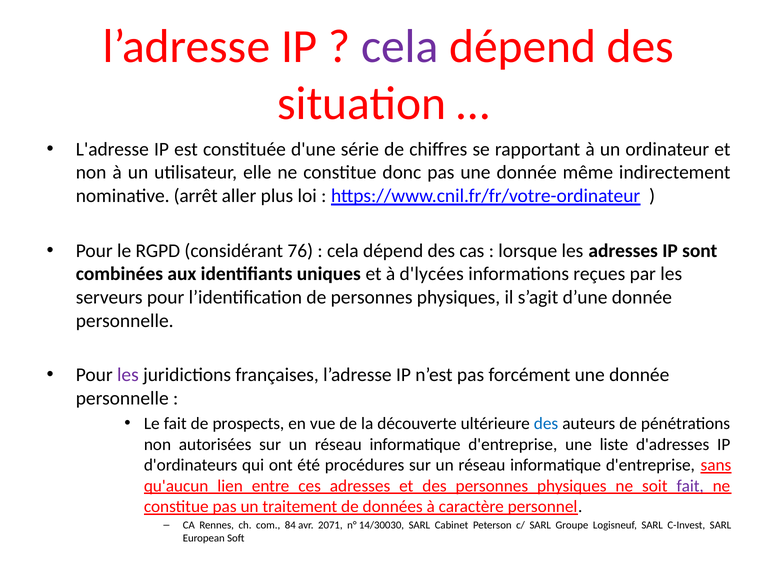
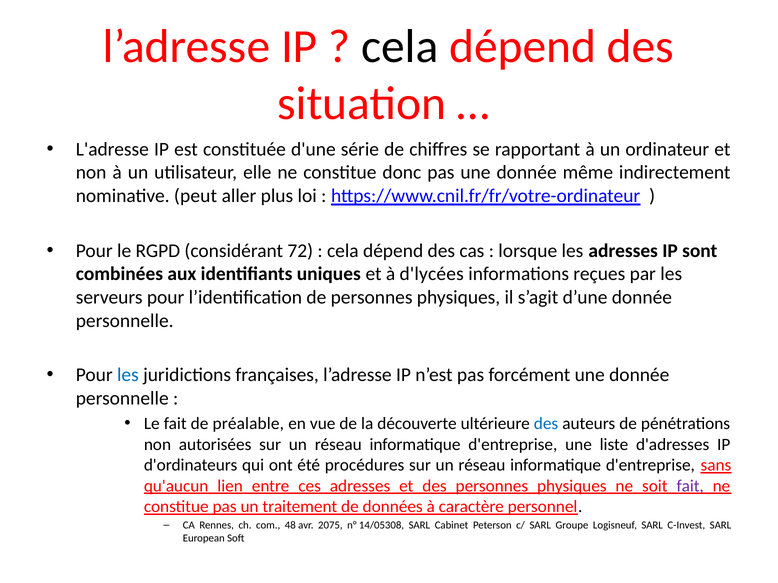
cela at (400, 47) colour: purple -> black
arrêt: arrêt -> peut
76: 76 -> 72
les at (128, 375) colour: purple -> blue
prospects: prospects -> préalable
84: 84 -> 48
2071: 2071 -> 2075
14/30030: 14/30030 -> 14/05308
